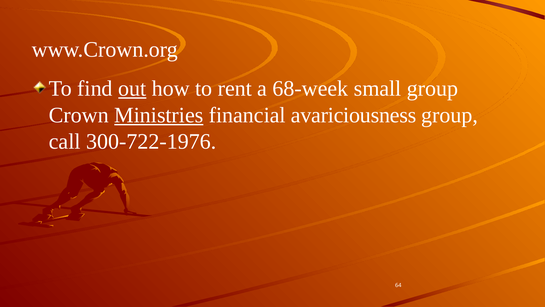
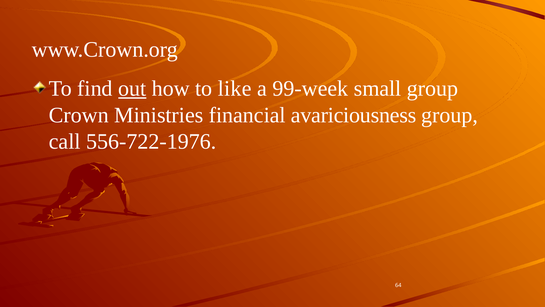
rent: rent -> like
68-week: 68-week -> 99-week
Ministries underline: present -> none
300-722-1976: 300-722-1976 -> 556-722-1976
